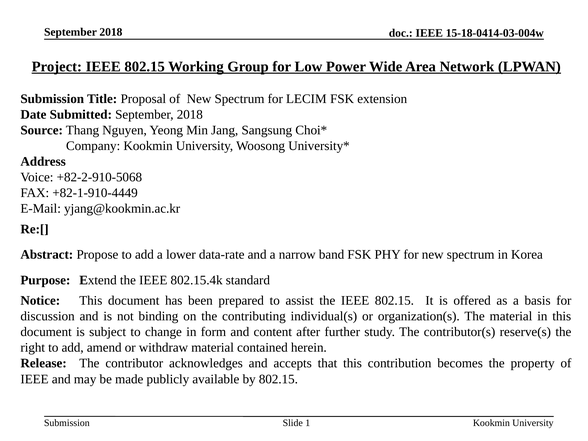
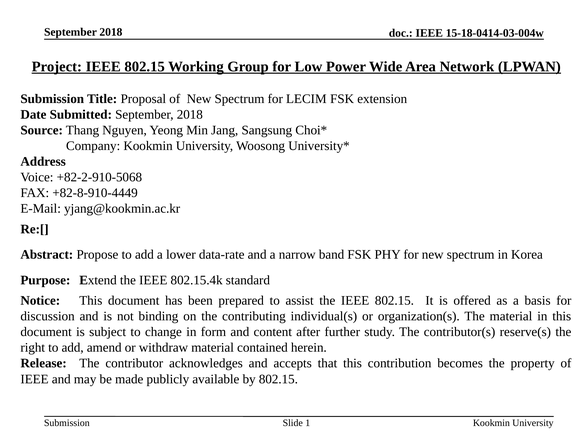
+82-1-910-4449: +82-1-910-4449 -> +82-8-910-4449
